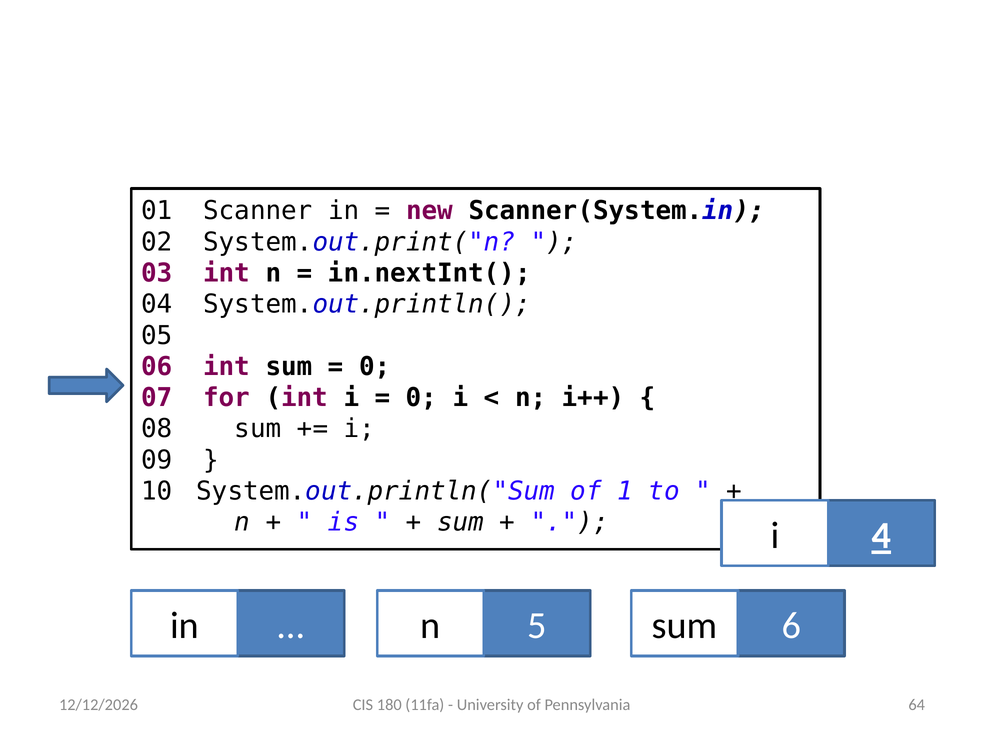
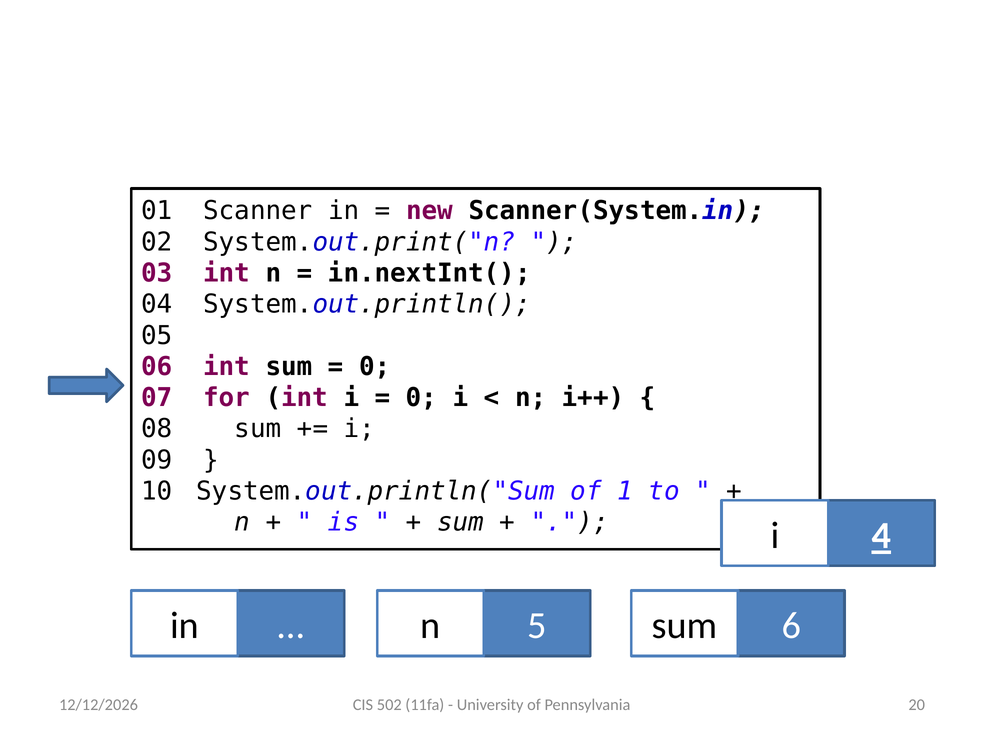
180: 180 -> 502
64: 64 -> 20
